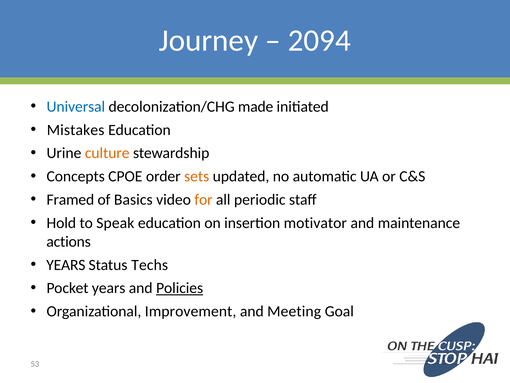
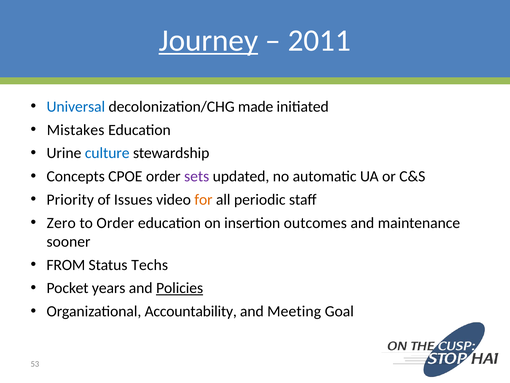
Journey underline: none -> present
2094: 2094 -> 2011
culture colour: orange -> blue
sets colour: orange -> purple
Framed: Framed -> Priority
Basics: Basics -> Issues
Hold: Hold -> Zero
to Speak: Speak -> Order
motivator: motivator -> outcomes
actions: actions -> sooner
YEARS at (66, 265): YEARS -> FROM
Improvement: Improvement -> Accountability
